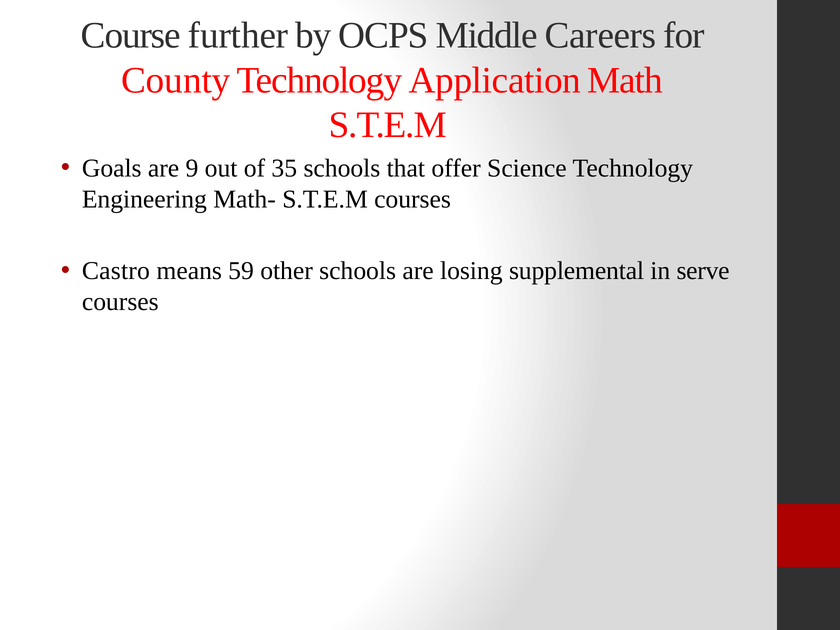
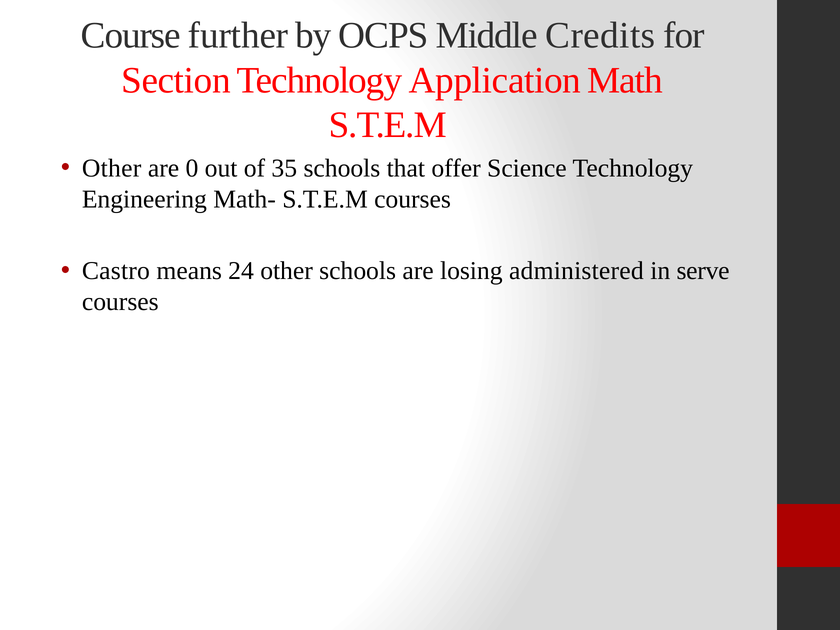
Careers: Careers -> Credits
County: County -> Section
Goals at (112, 168): Goals -> Other
9: 9 -> 0
59: 59 -> 24
supplemental: supplemental -> administered
